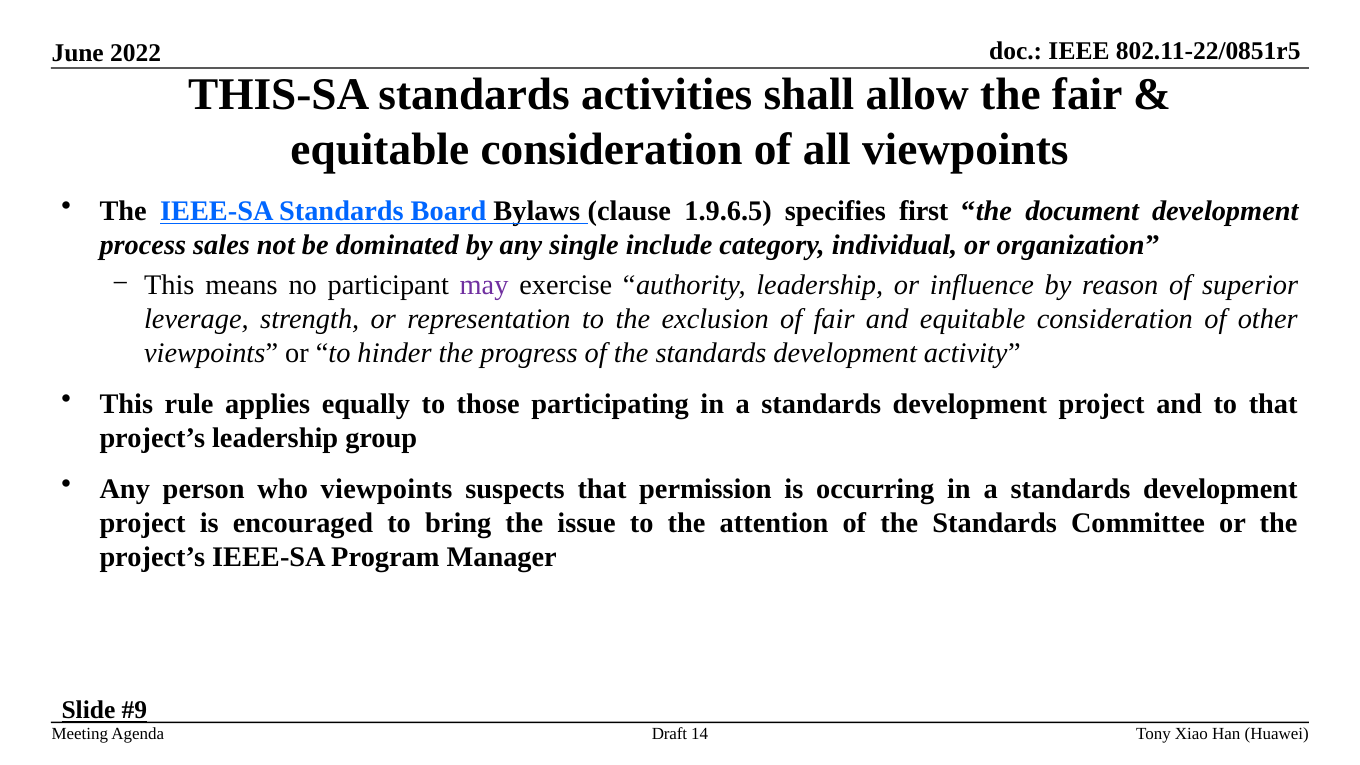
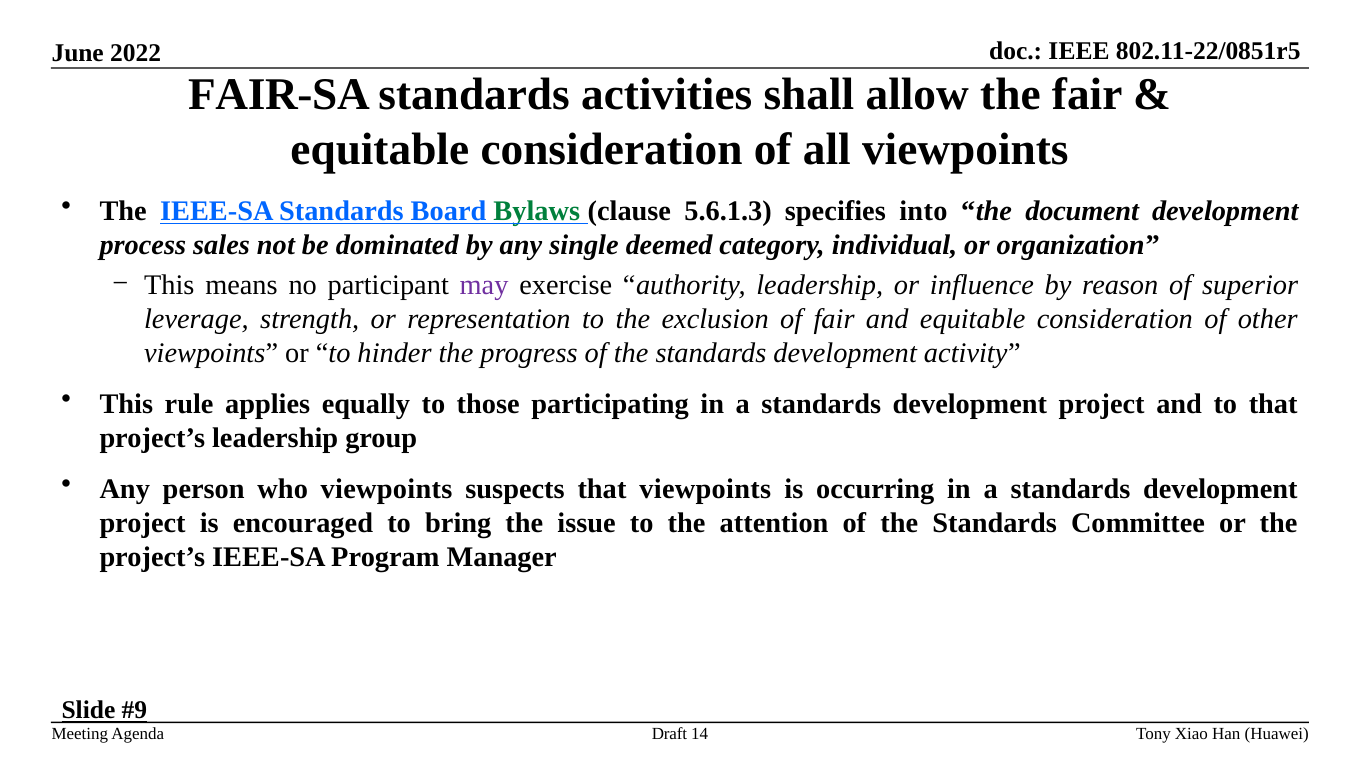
THIS-SA: THIS-SA -> FAIR-SA
Bylaws colour: black -> green
1.9.6.5: 1.9.6.5 -> 5.6.1.3
first: first -> into
include: include -> deemed
that permission: permission -> viewpoints
